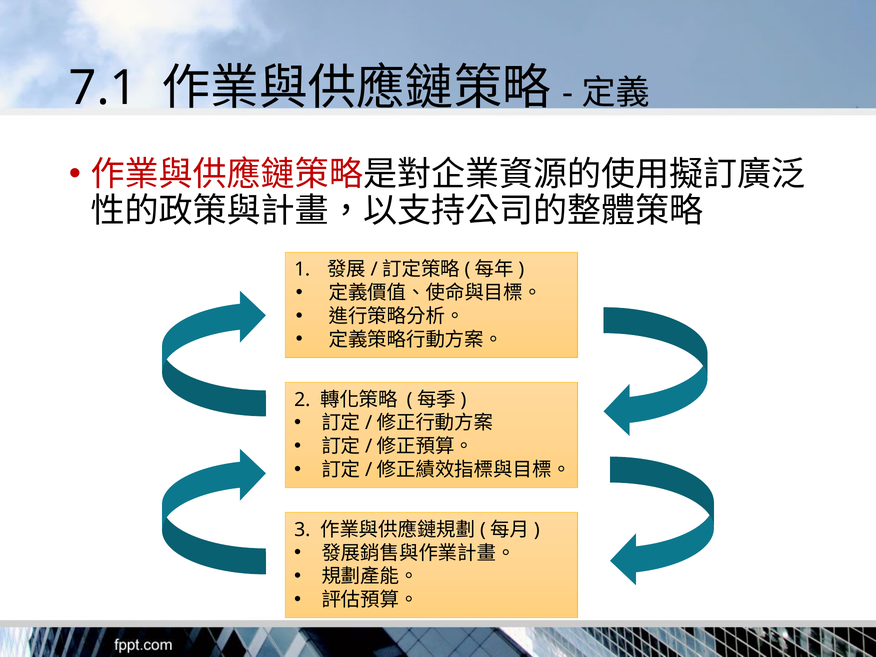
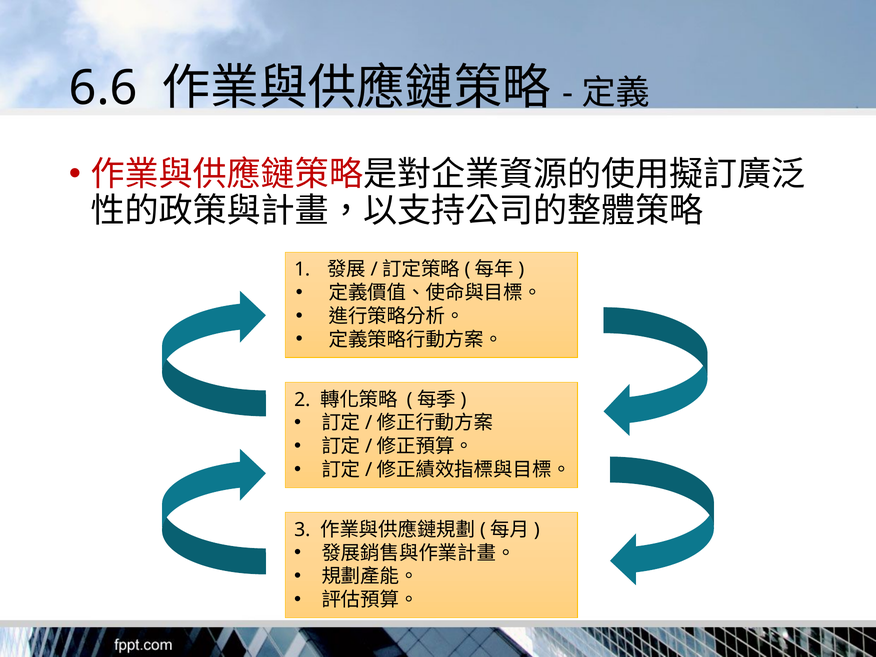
7.1: 7.1 -> 6.6
